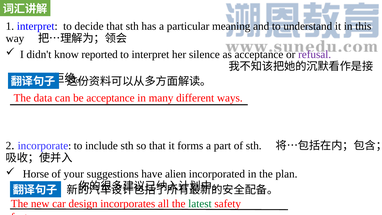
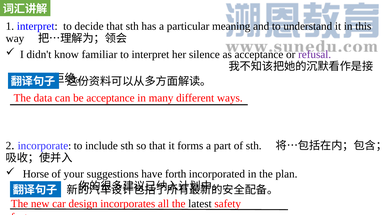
reported: reported -> familiar
alien: alien -> forth
latest colour: green -> black
